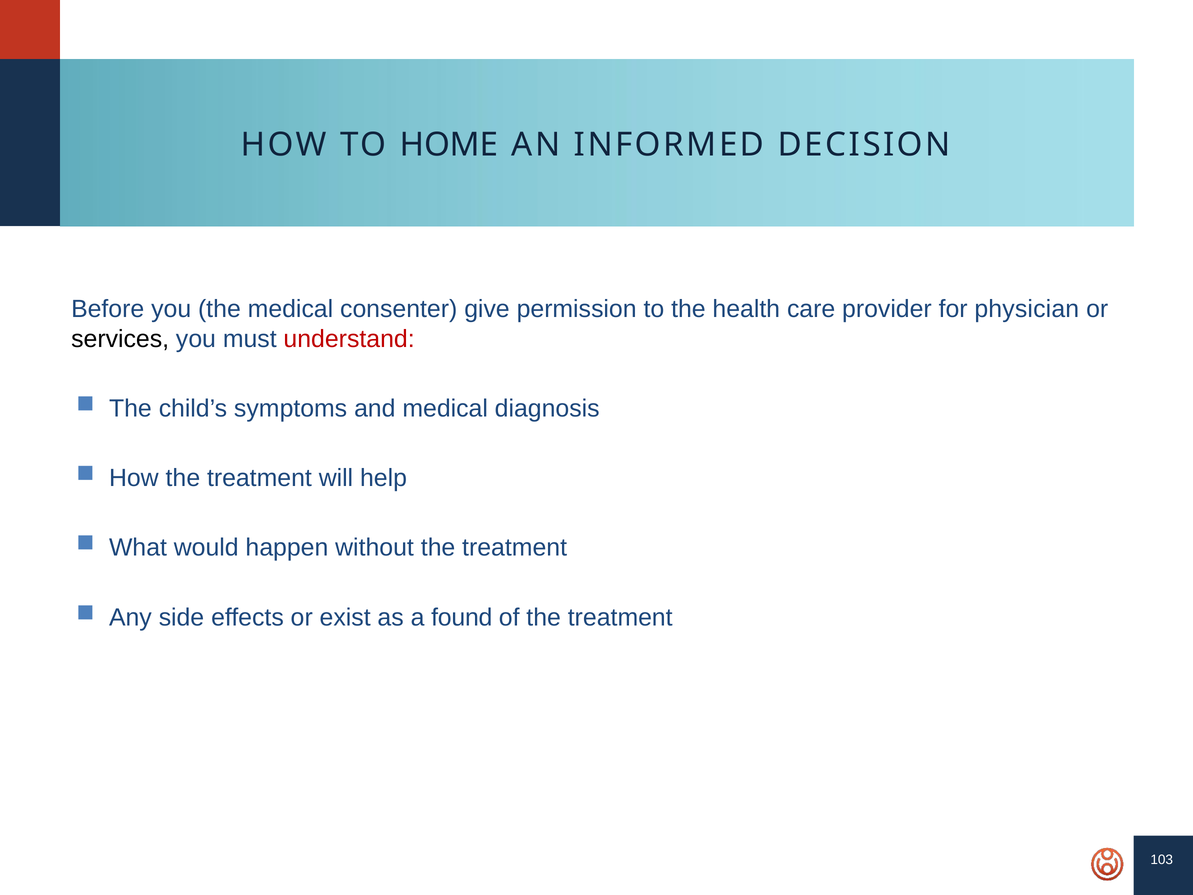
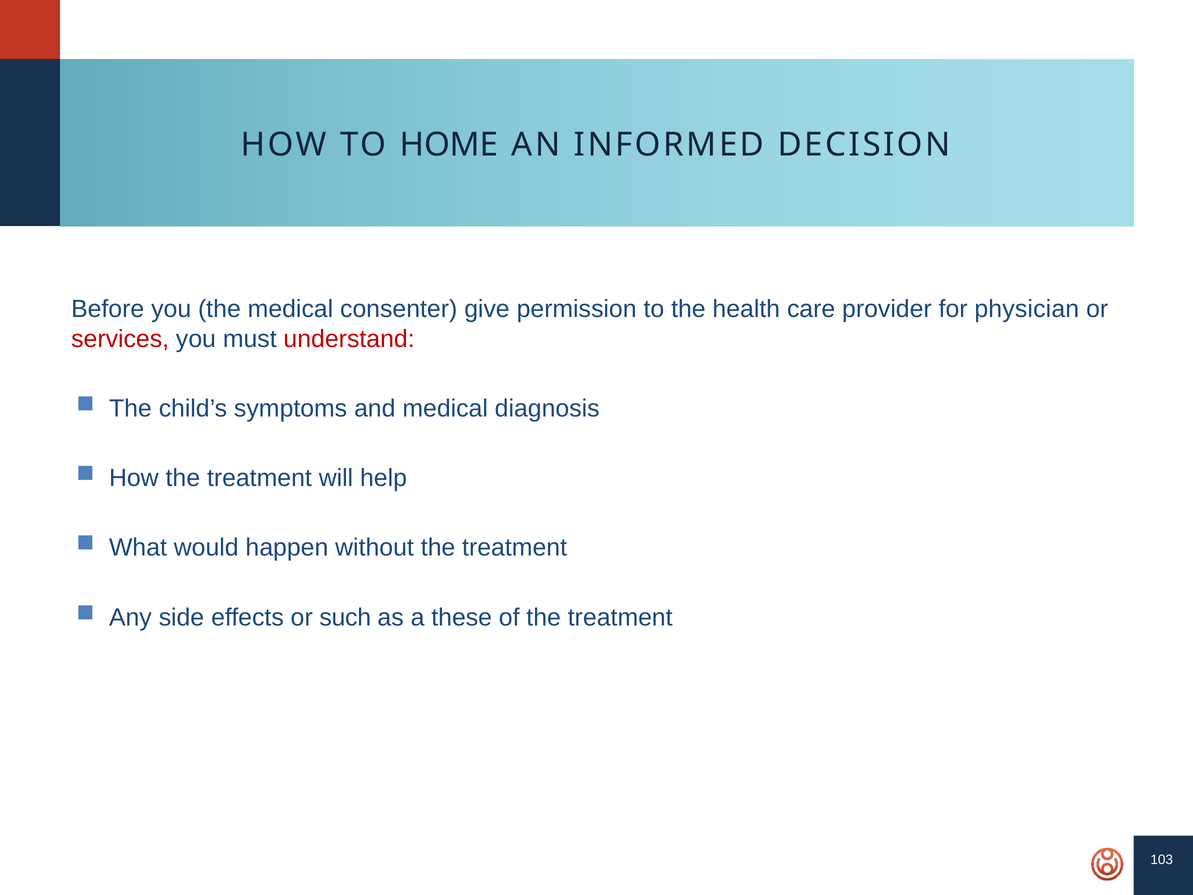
services colour: black -> red
exist: exist -> such
found: found -> these
